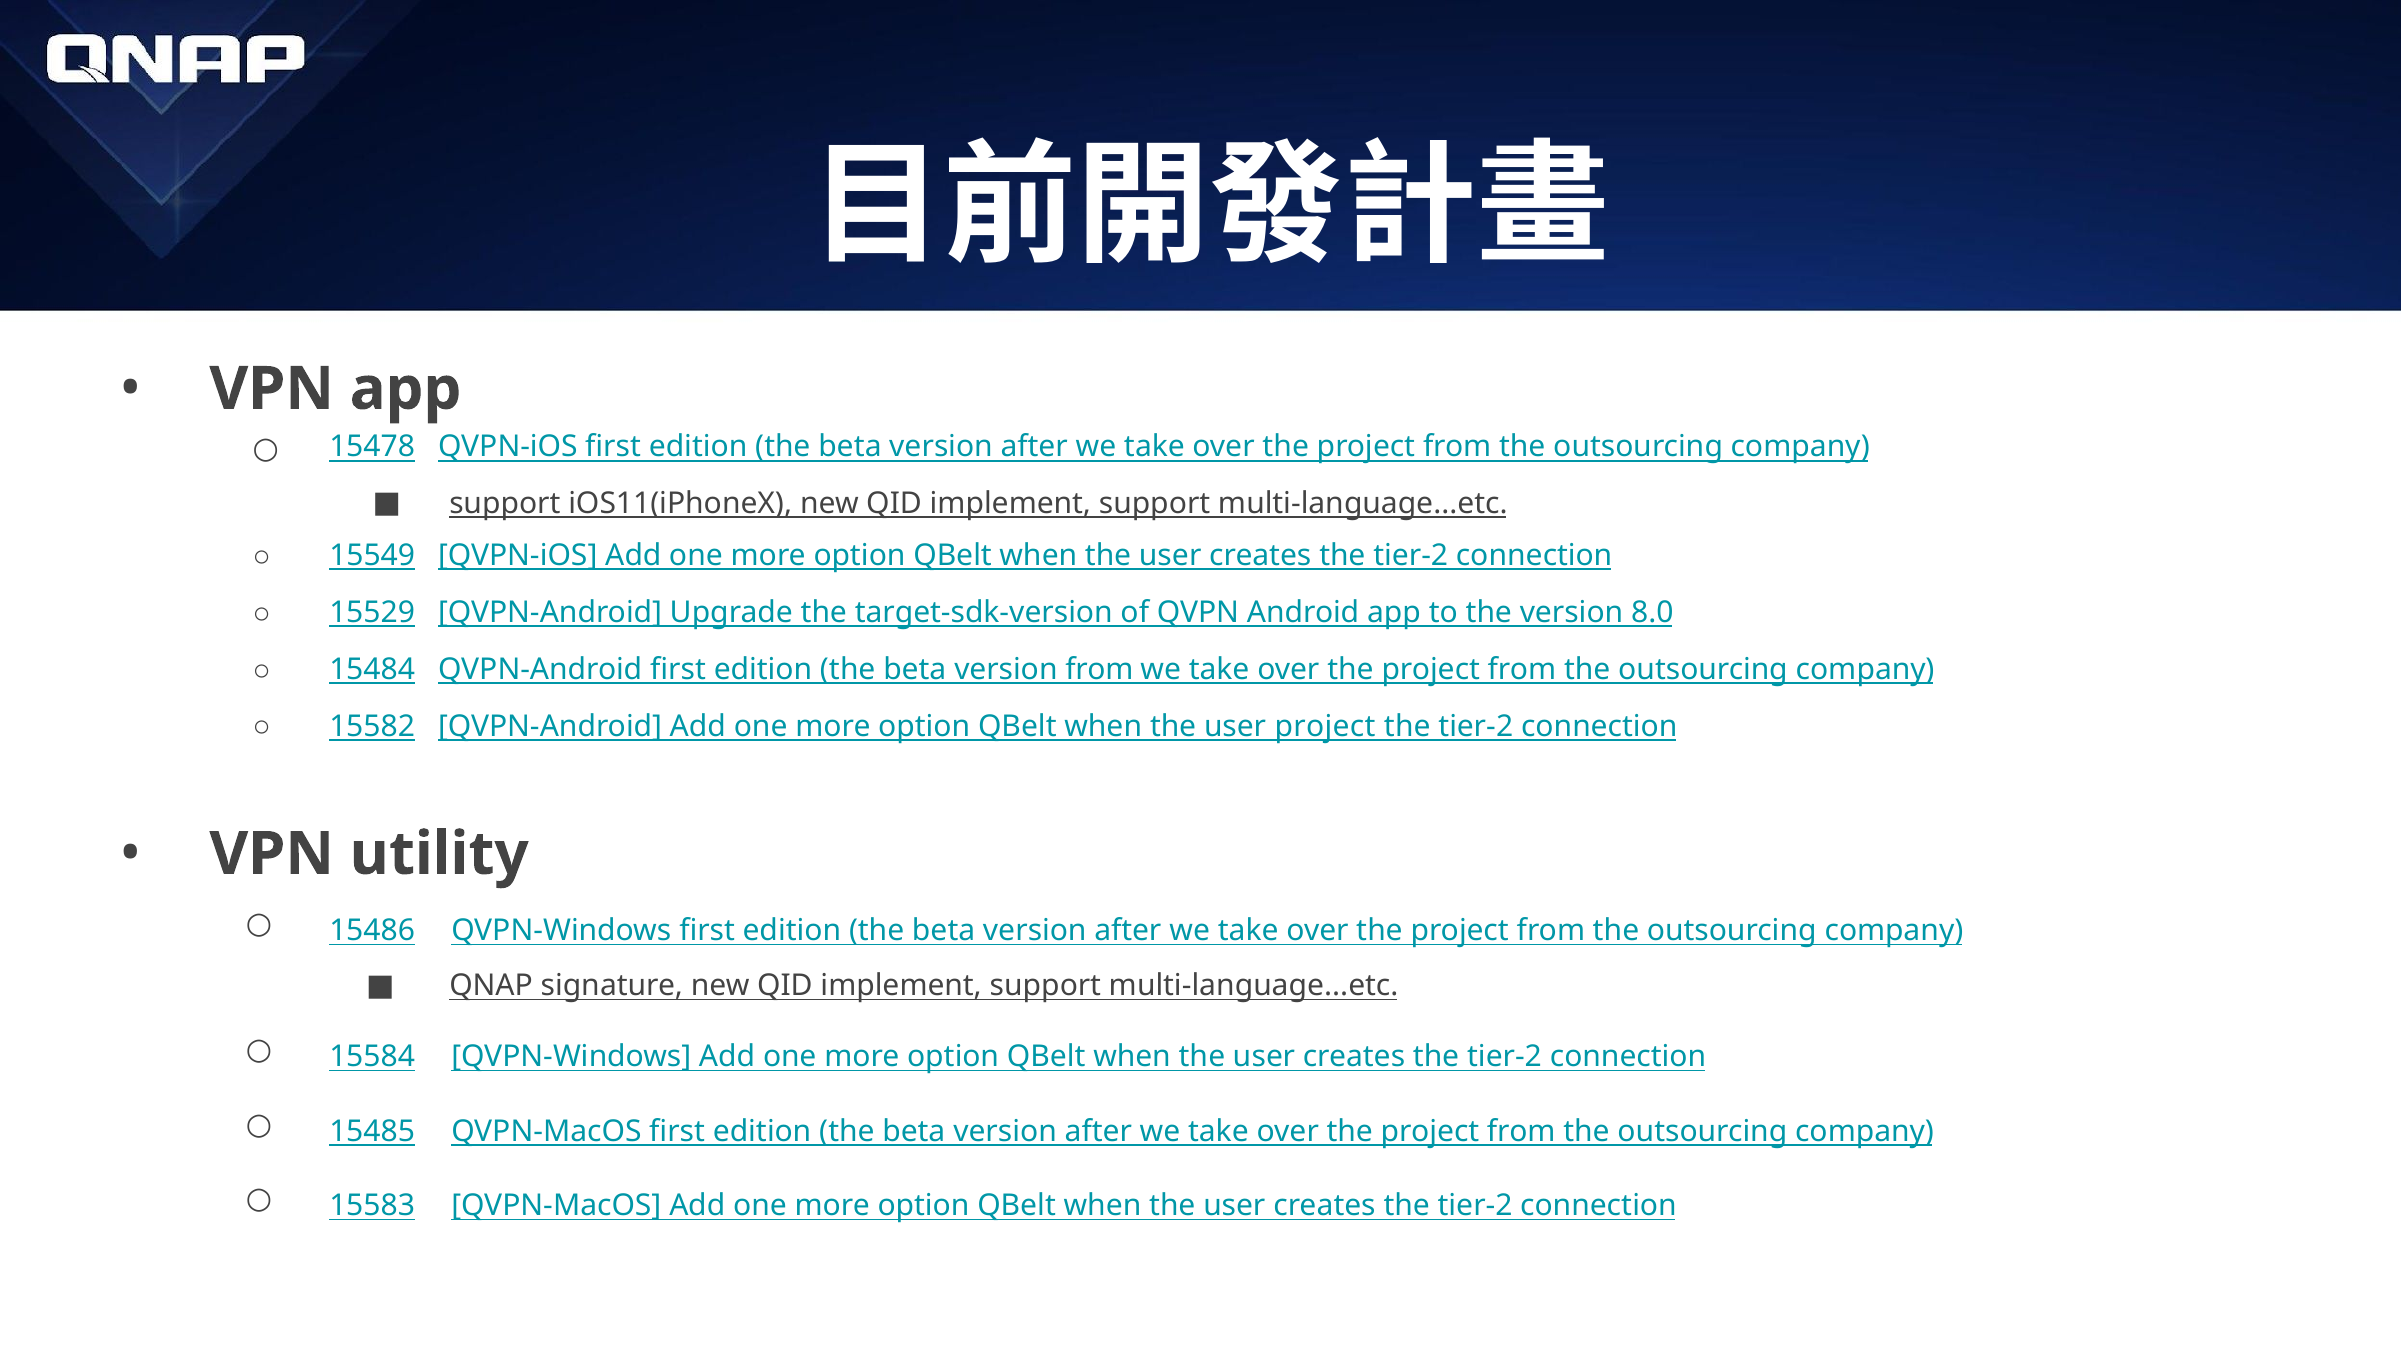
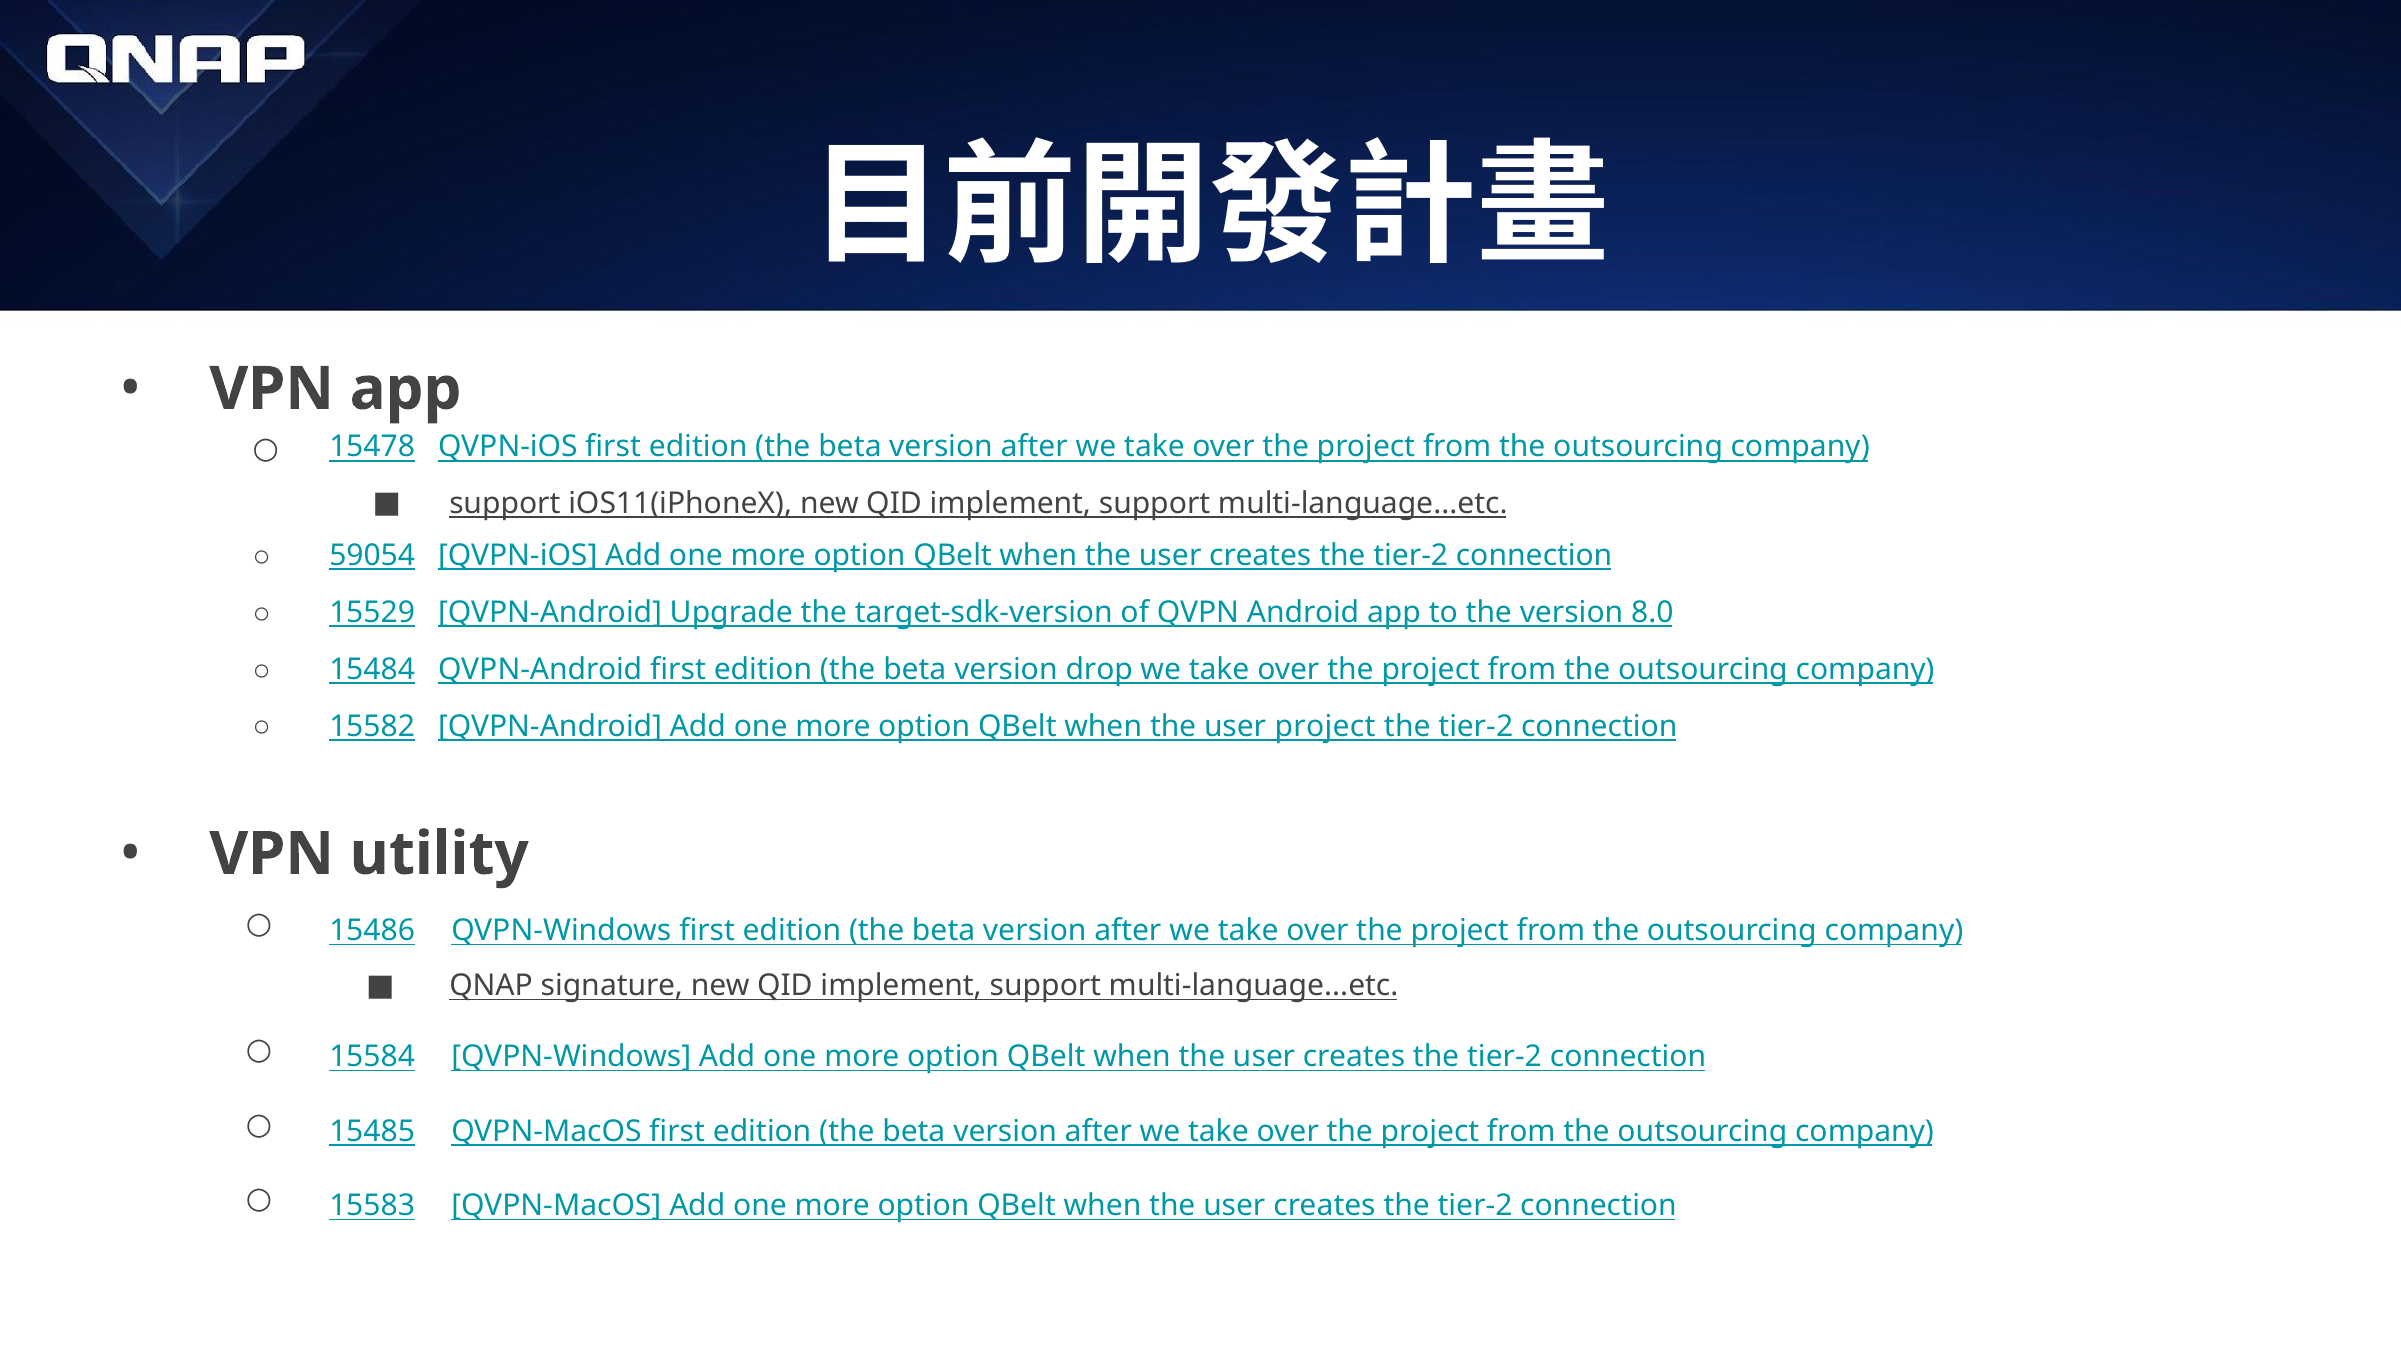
15549: 15549 -> 59054
version from: from -> drop
